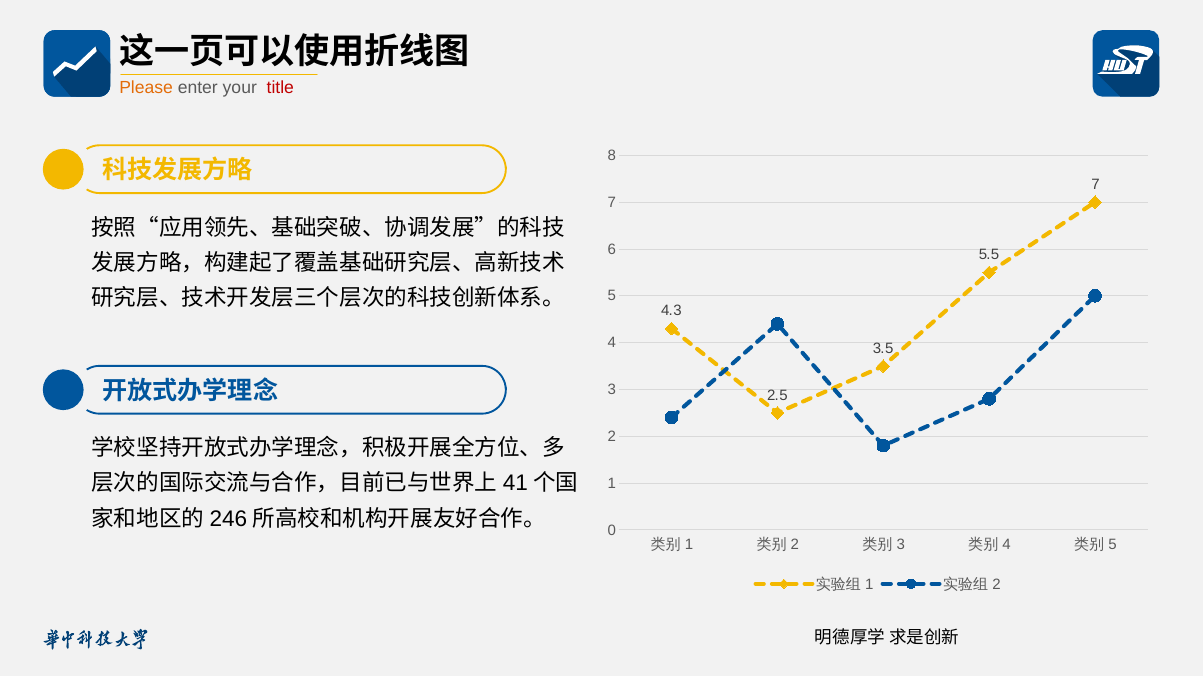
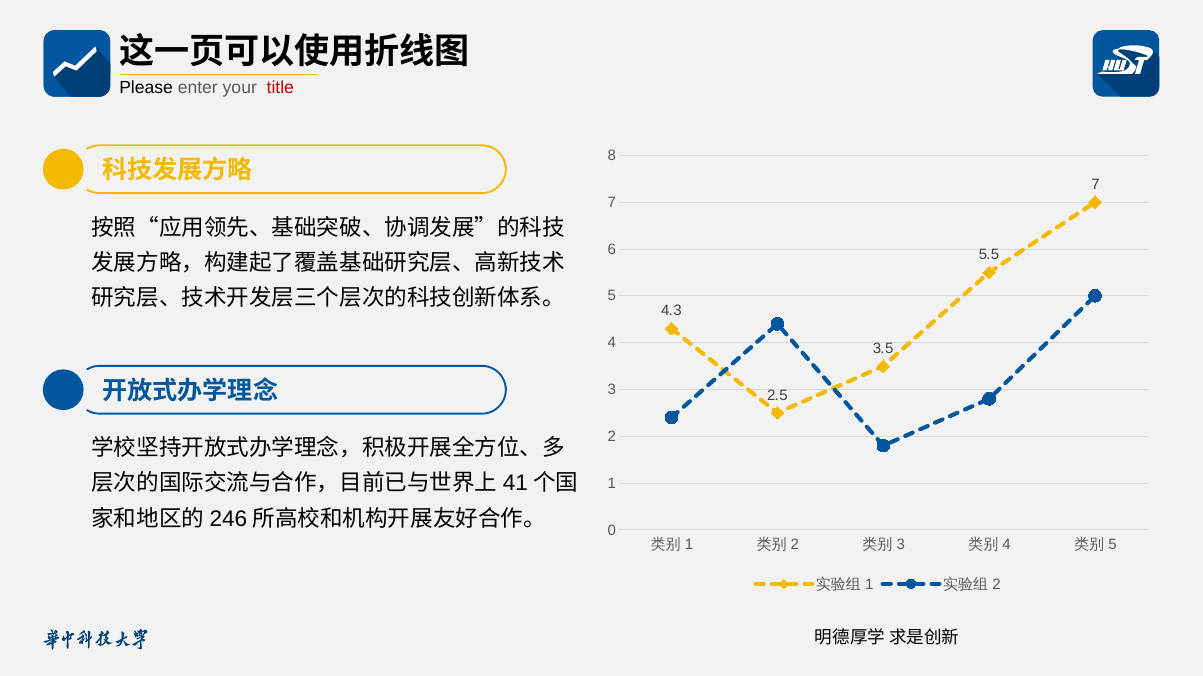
Please colour: orange -> black
